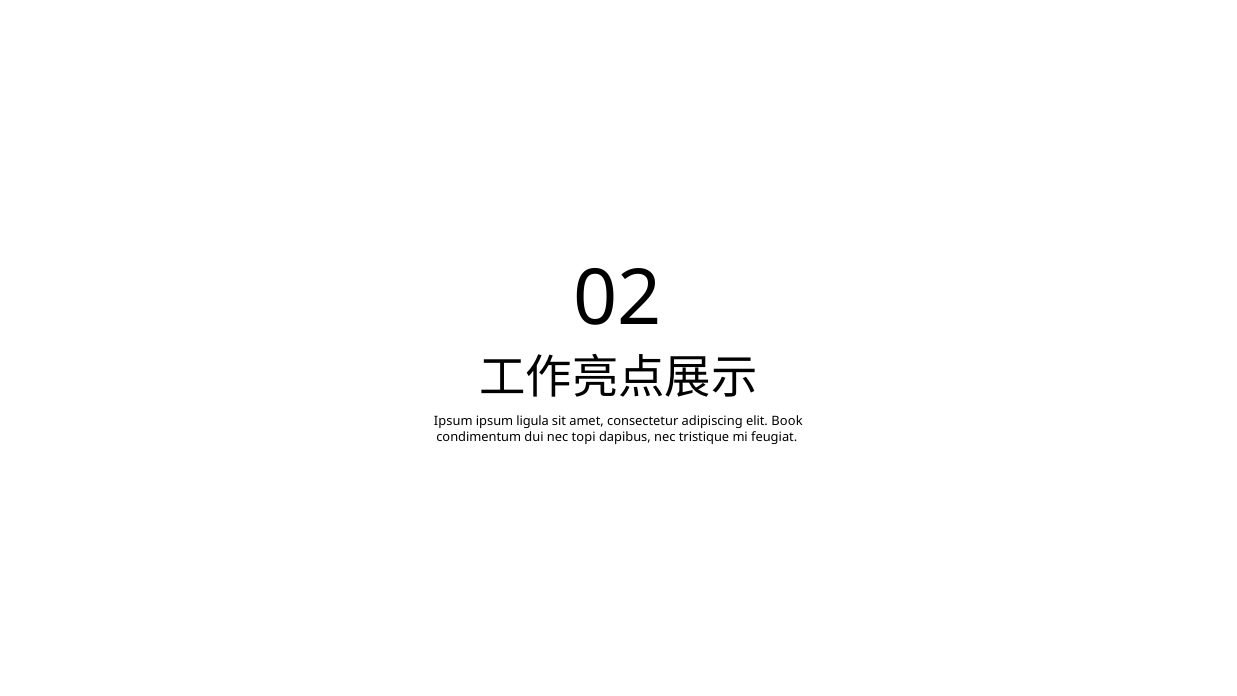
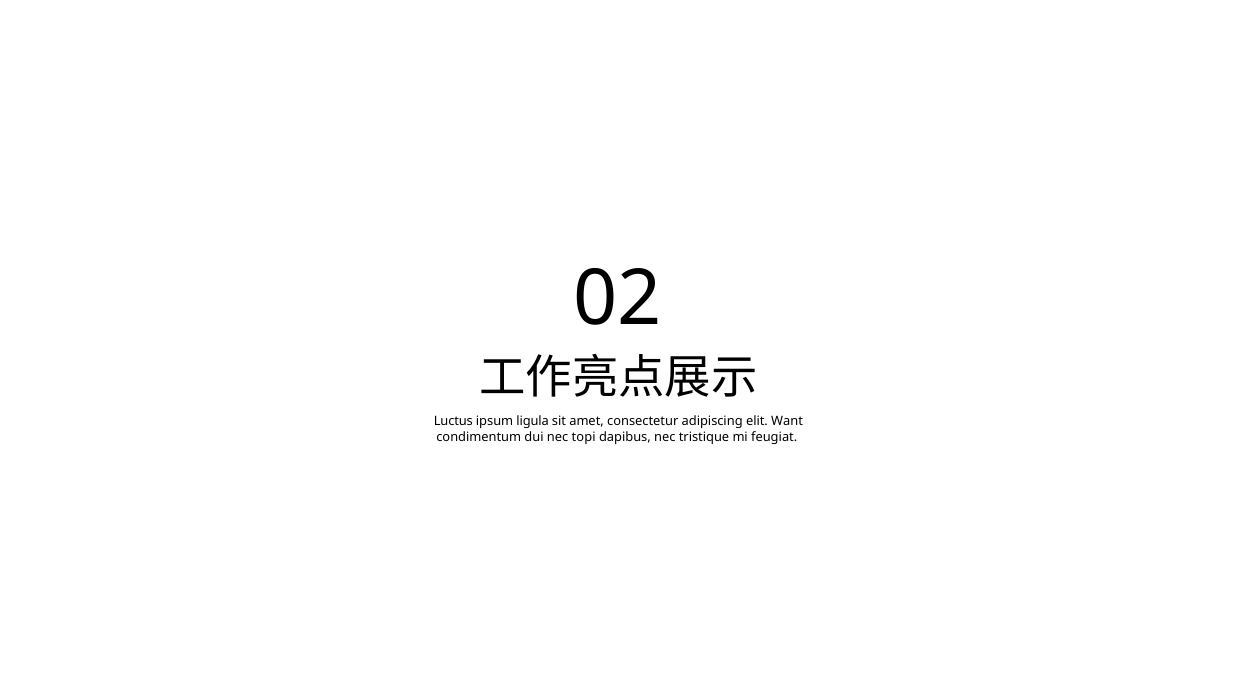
Ipsum at (453, 421): Ipsum -> Luctus
Book: Book -> Want
